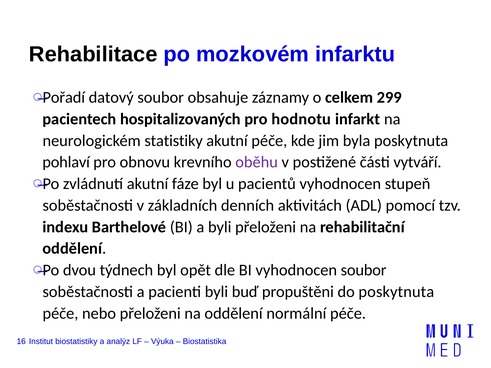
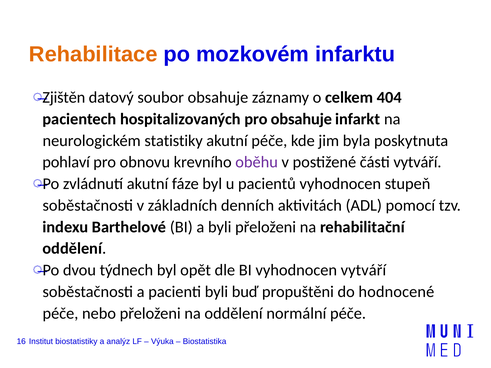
Rehabilitace colour: black -> orange
Pořadí: Pořadí -> Zjištěn
299: 299 -> 404
pro hodnotu: hodnotu -> obsahuje
vyhodnocen soubor: soubor -> vytváří
do poskytnuta: poskytnuta -> hodnocené
